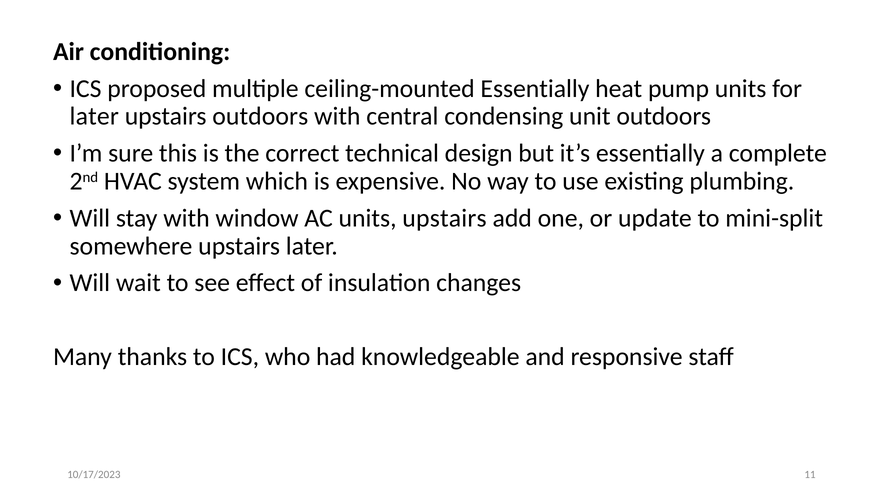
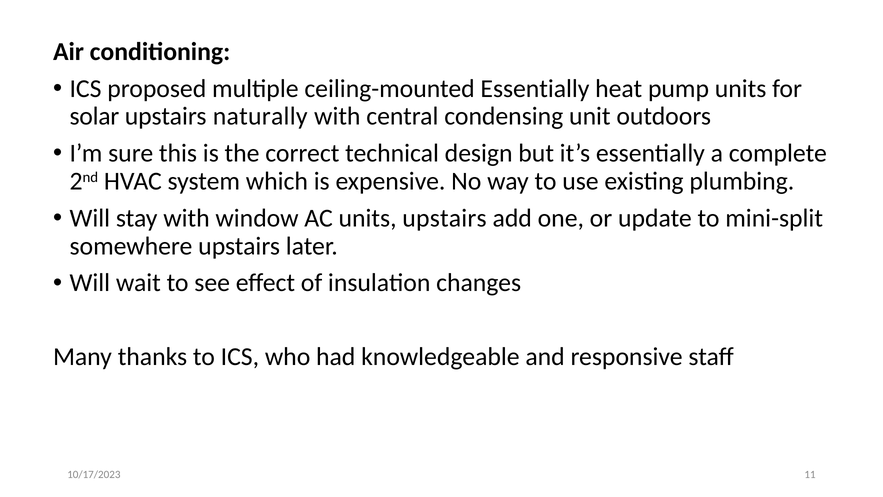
later at (94, 116): later -> solar
upstairs outdoors: outdoors -> naturally
